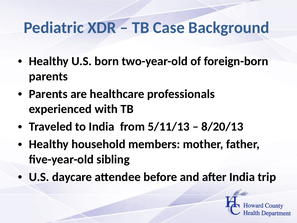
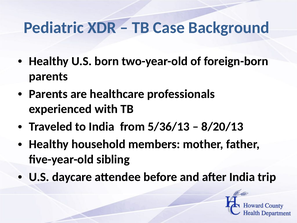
5/11/13: 5/11/13 -> 5/36/13
